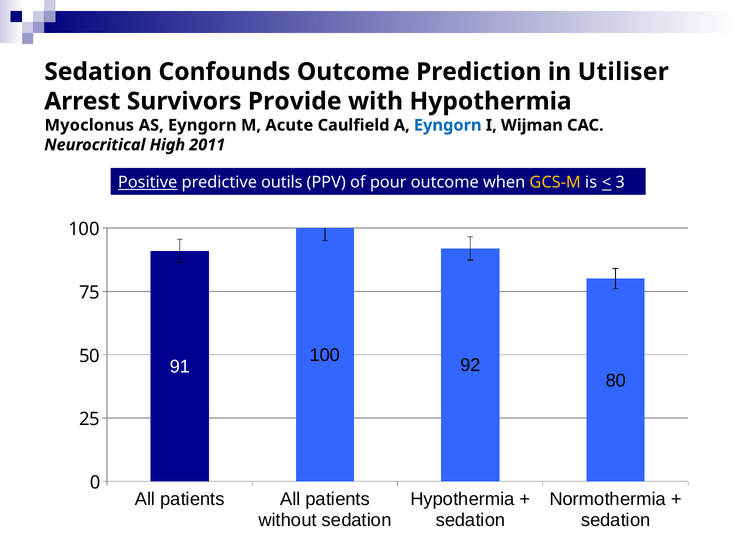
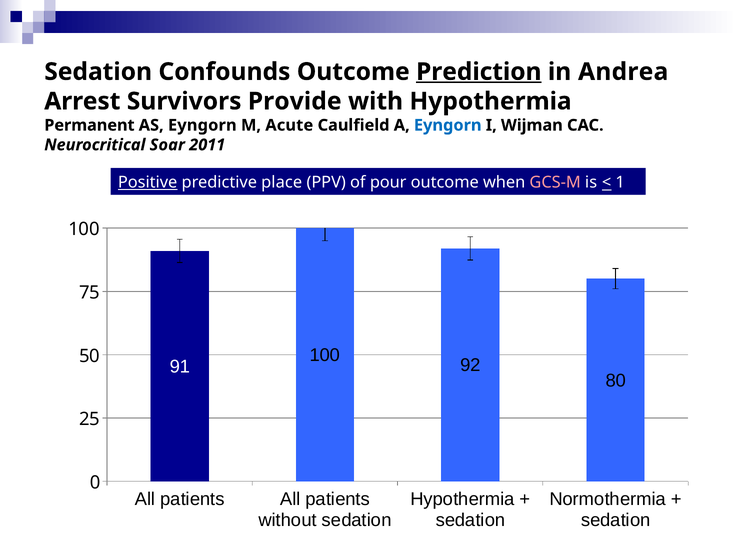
Prediction underline: none -> present
Utiliser: Utiliser -> Andrea
Myoclonus: Myoclonus -> Permanent
High: High -> Soar
outils: outils -> place
GCS-M colour: yellow -> pink
3: 3 -> 1
